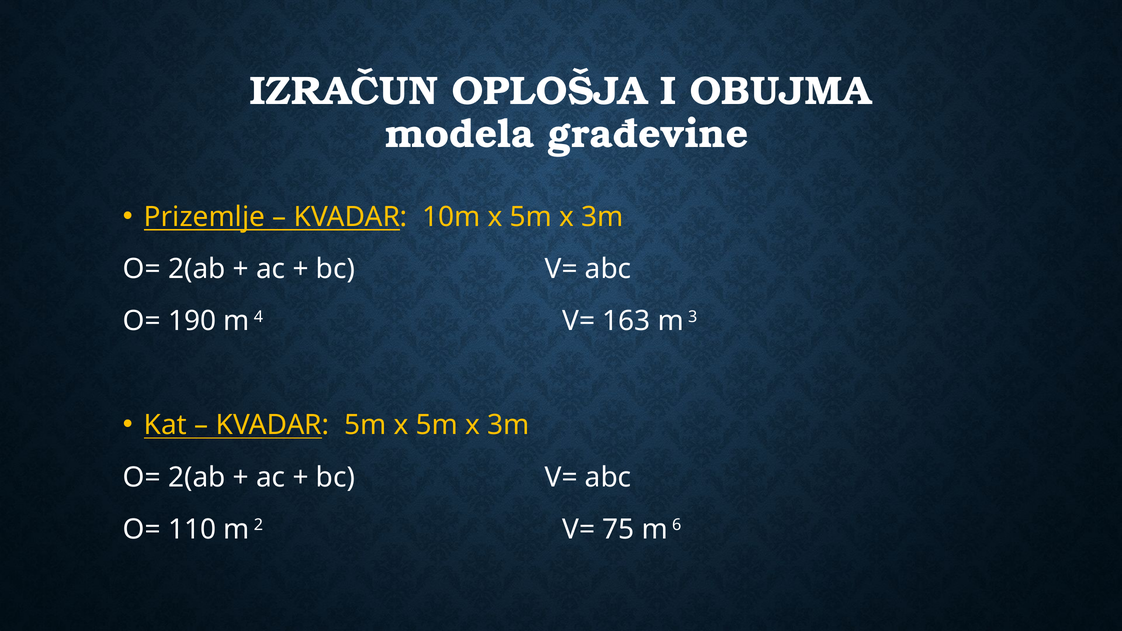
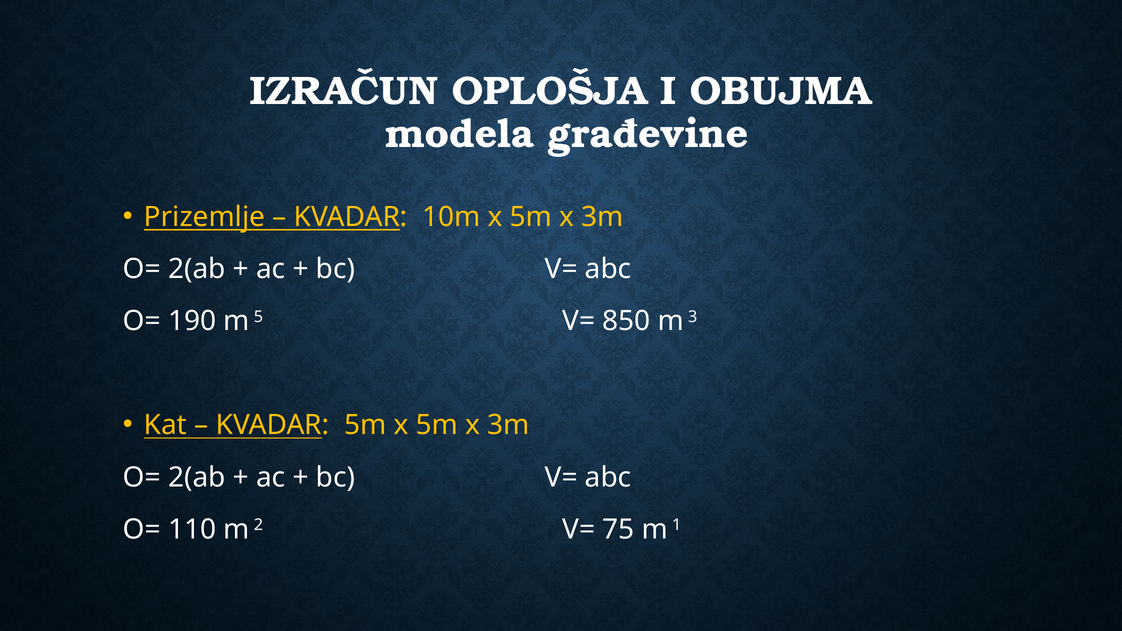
4: 4 -> 5
163: 163 -> 850
6: 6 -> 1
